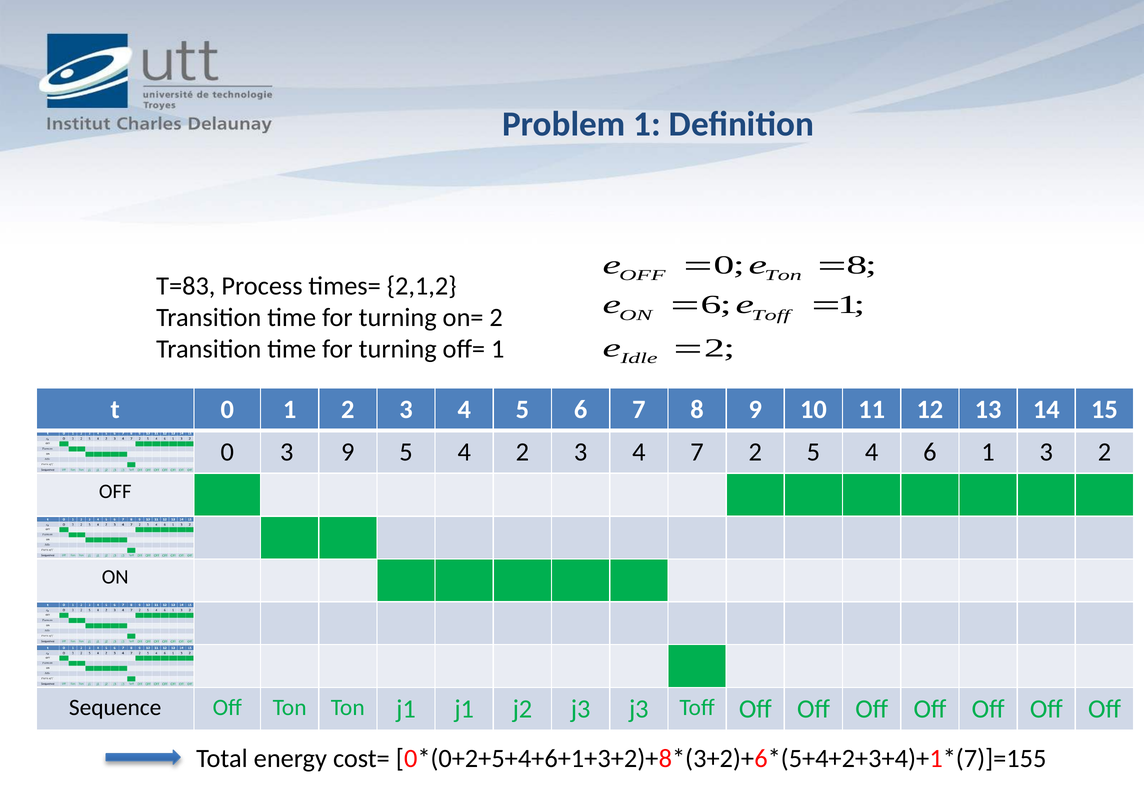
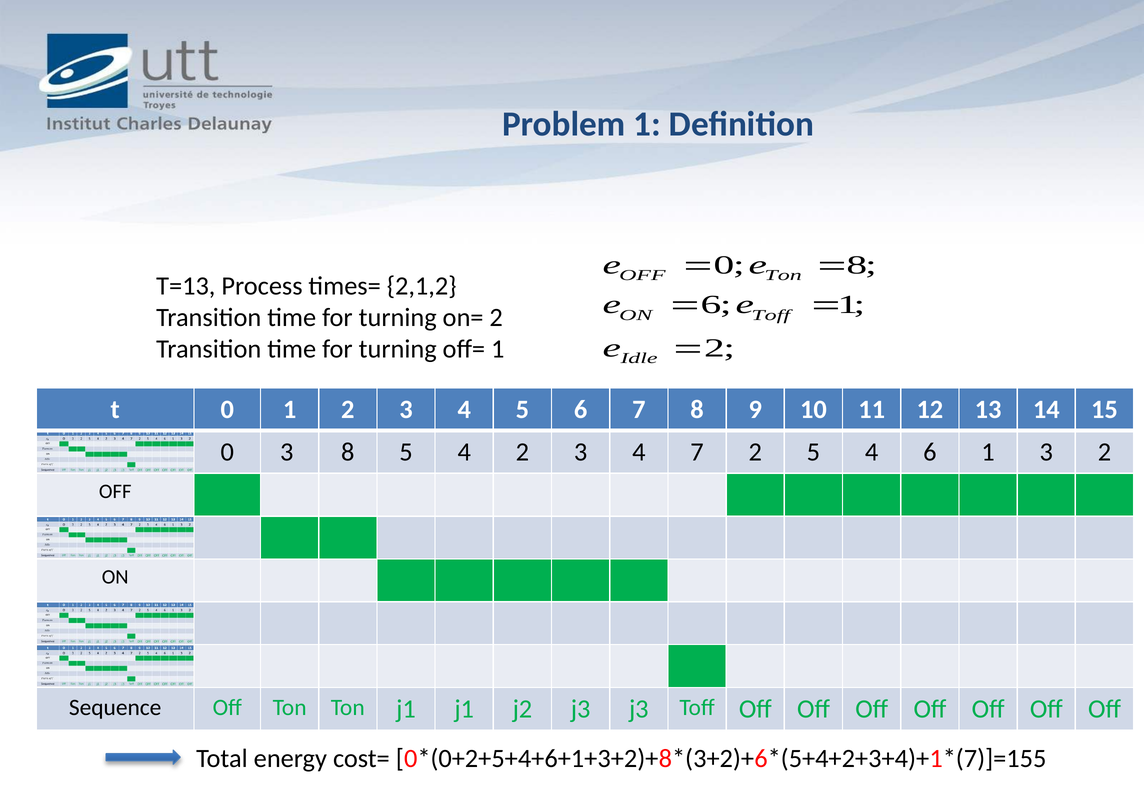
T=83: T=83 -> T=13
9 at (348, 452): 9 -> 8
